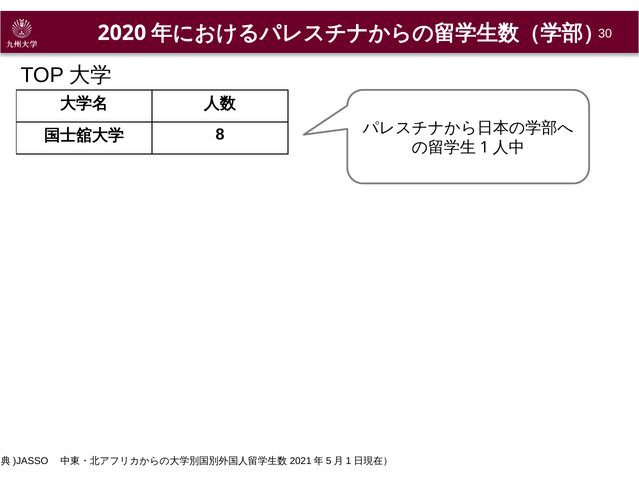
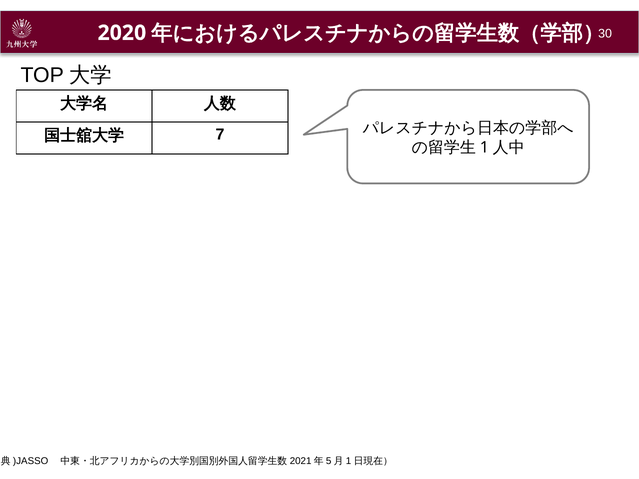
8: 8 -> 7
